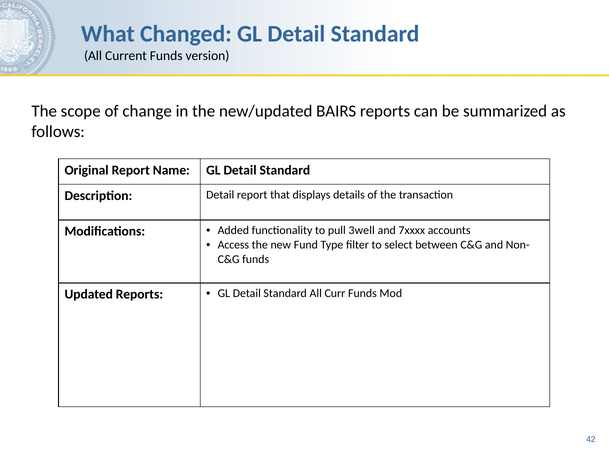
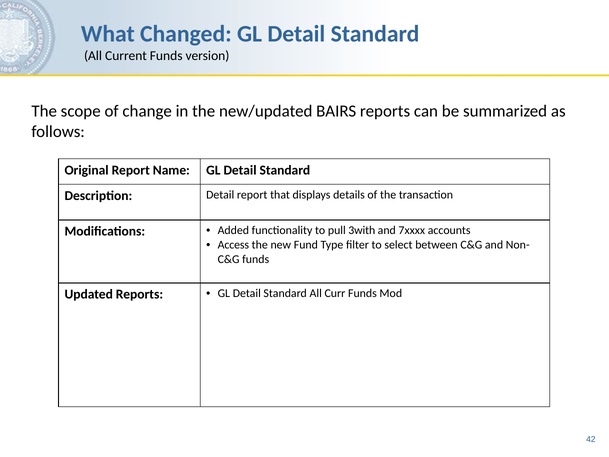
3well: 3well -> 3with
